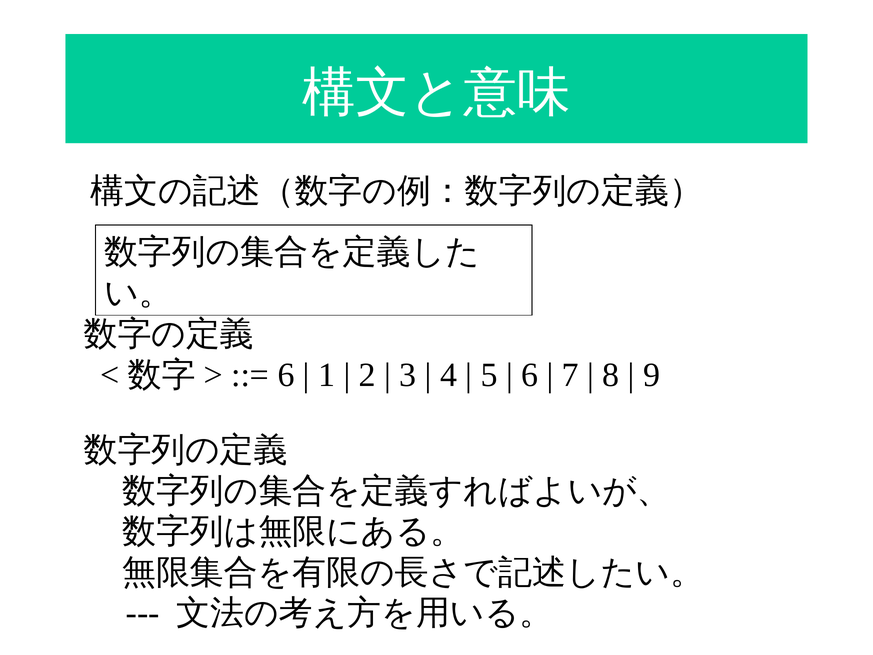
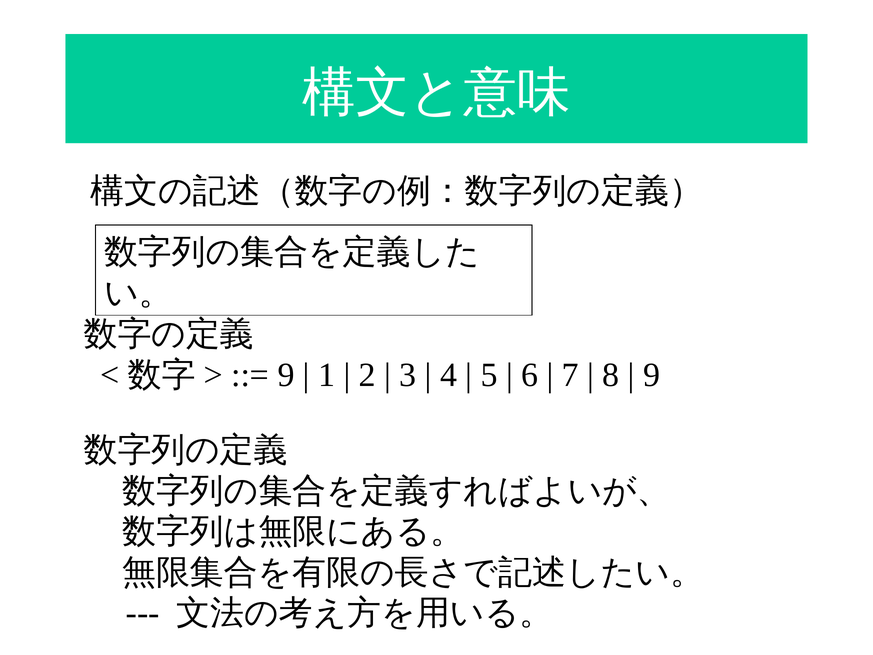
6 at (286, 375): 6 -> 9
